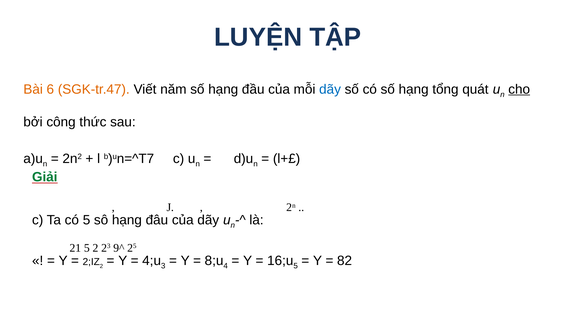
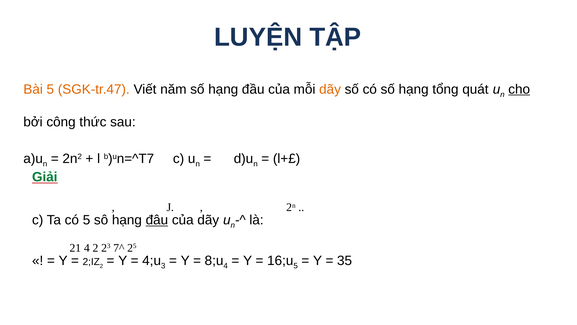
Bài 6: 6 -> 5
dãy at (330, 89) colour: blue -> orange
đâu underline: none -> present
21 5: 5 -> 4
9^: 9^ -> 7^
82: 82 -> 35
